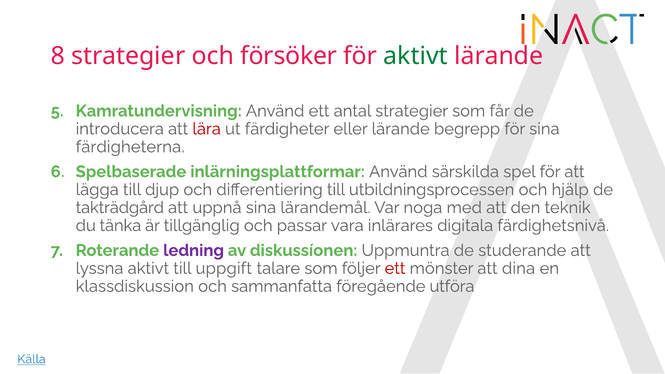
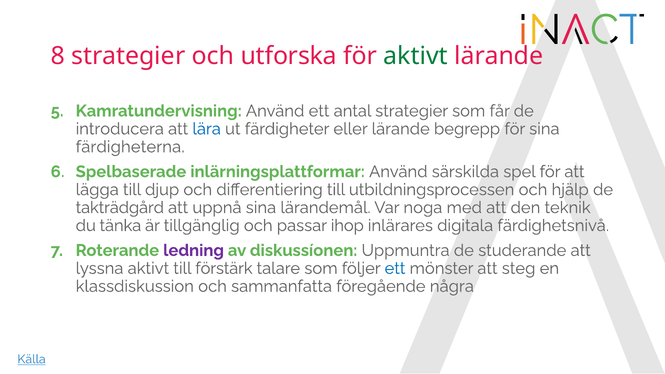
försöker: försöker -> utforska
lära colour: red -> blue
vara: vara -> ihop
uppgift: uppgift -> förstärk
ett at (395, 268) colour: red -> blue
dina: dina -> steg
utföra: utföra -> några
